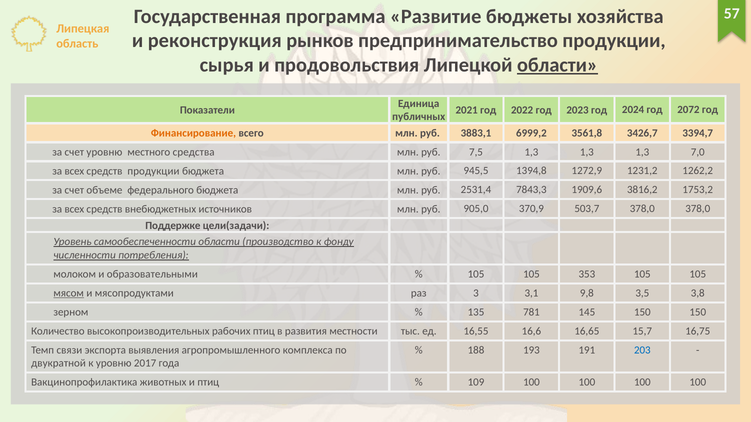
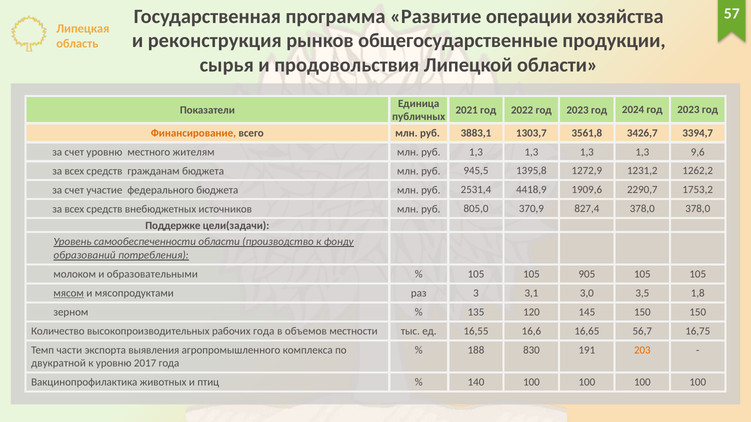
бюджеты: бюджеты -> операции
предпринимательство: предпринимательство -> общегосударственные
области at (558, 65) underline: present -> none
2024 год 2072: 2072 -> 2023
6999,2: 6999,2 -> 1303,7
средства: средства -> жителям
руб 7,5: 7,5 -> 1,3
7,0: 7,0 -> 9,6
средств продукции: продукции -> гражданам
1394,8: 1394,8 -> 1395,8
объеме: объеме -> участие
7843,3: 7843,3 -> 4418,9
3816,2: 3816,2 -> 2290,7
905,0: 905,0 -> 805,0
503,7: 503,7 -> 827,4
численности: численности -> образований
353: 353 -> 905
9,8: 9,8 -> 3,0
3,8: 3,8 -> 1,8
781: 781 -> 120
рабочих птиц: птиц -> года
развития: развития -> объемов
15,7: 15,7 -> 56,7
связи: связи -> части
193: 193 -> 830
203 colour: blue -> orange
109: 109 -> 140
